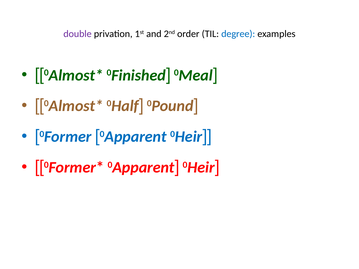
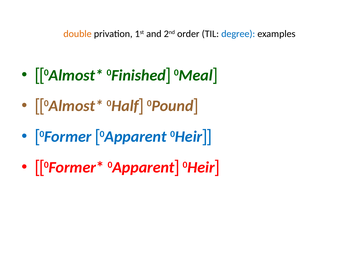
double colour: purple -> orange
